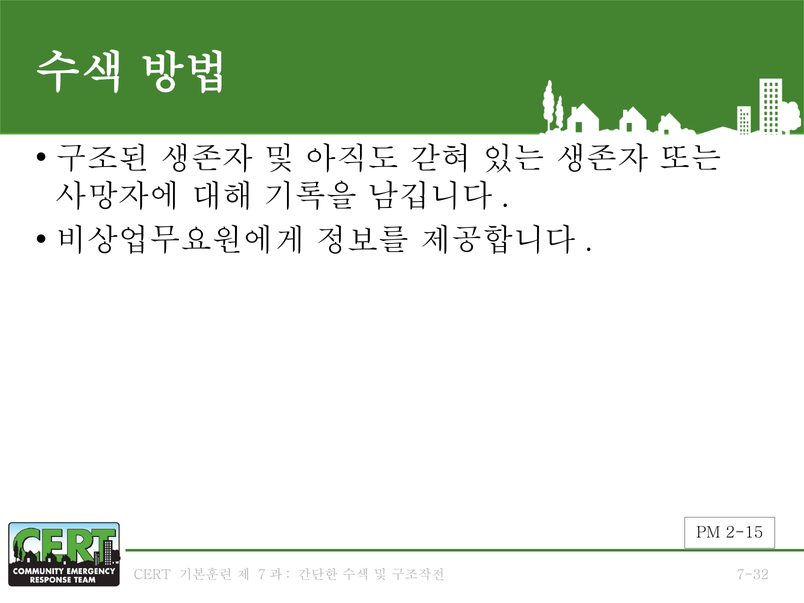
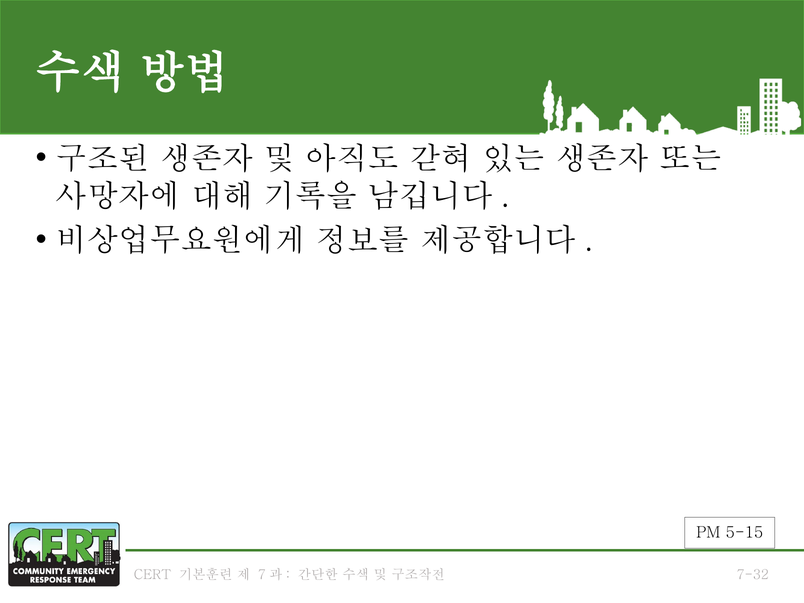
2-15: 2-15 -> 5-15
